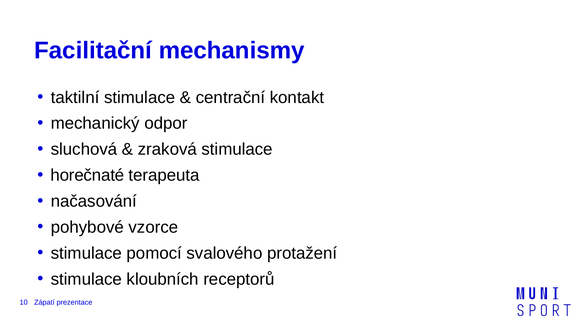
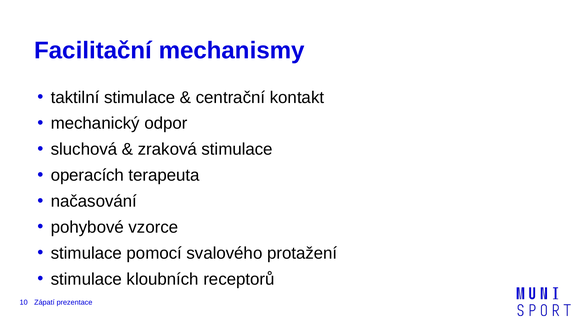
horečnaté: horečnaté -> operacích
